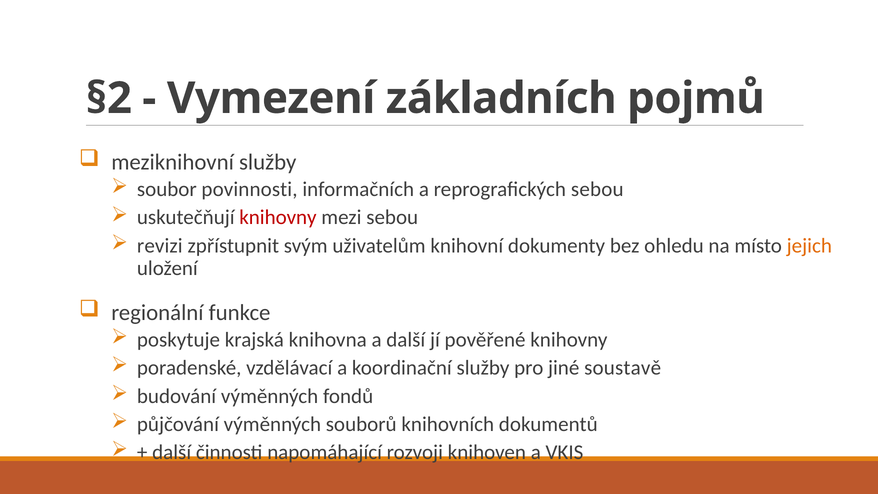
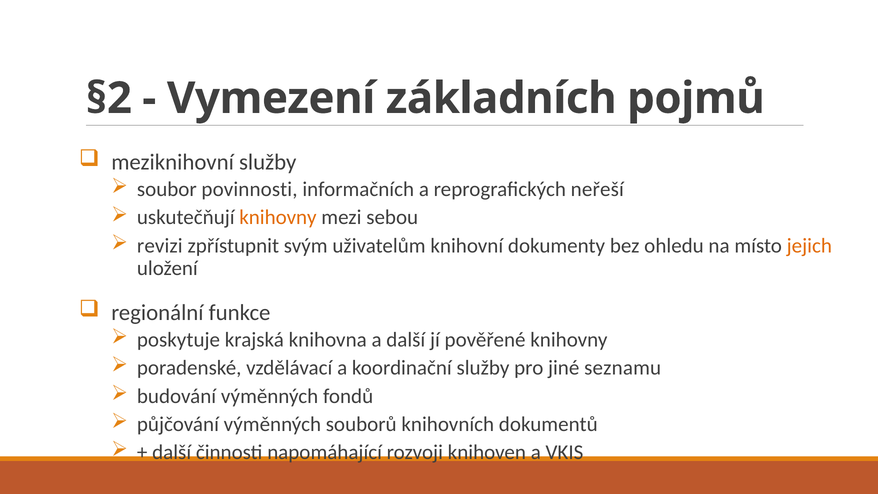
reprografických sebou: sebou -> neřeší
knihovny at (278, 217) colour: red -> orange
soustavě: soustavě -> seznamu
